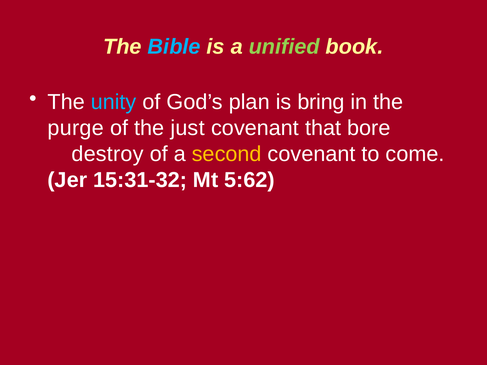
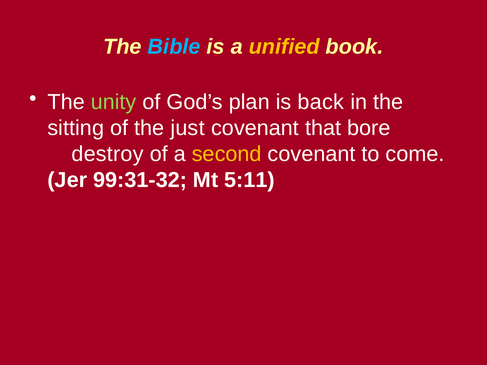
unified colour: light green -> yellow
unity colour: light blue -> light green
bring: bring -> back
purge: purge -> sitting
15:31-32: 15:31-32 -> 99:31-32
5:62: 5:62 -> 5:11
